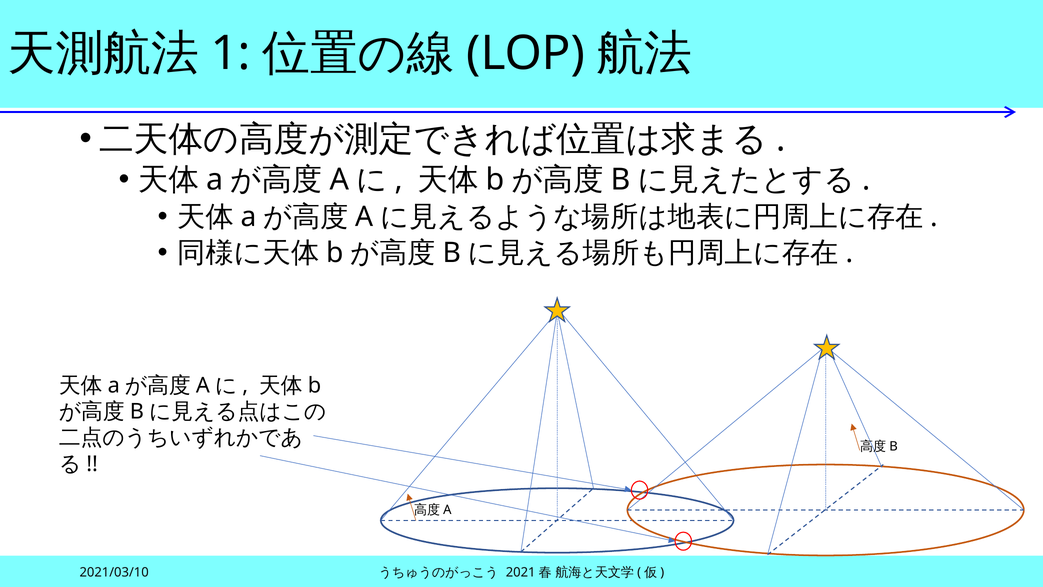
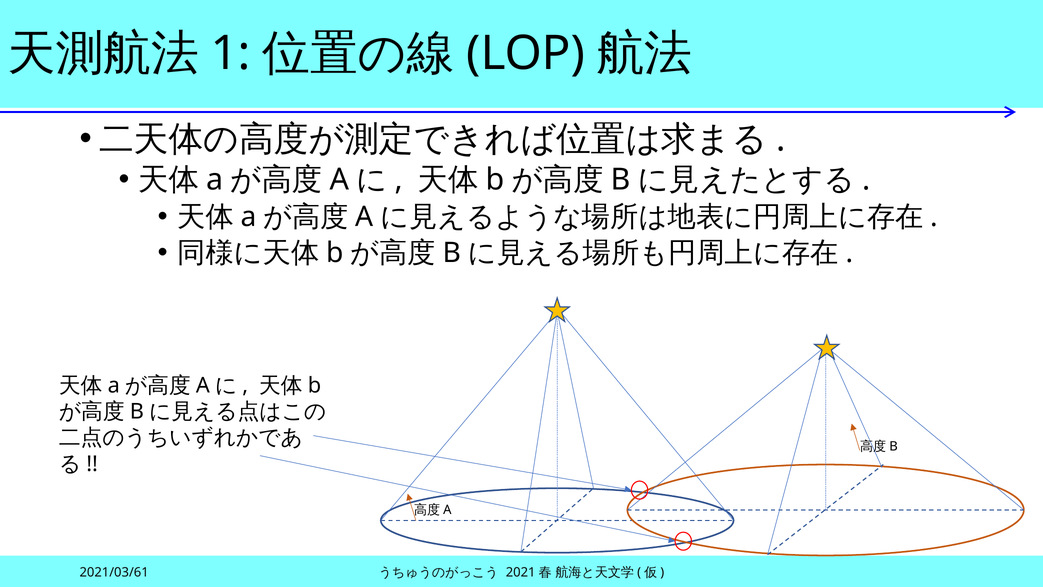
2021/03/10: 2021/03/10 -> 2021/03/61
